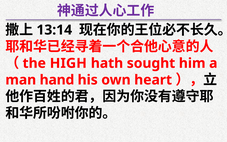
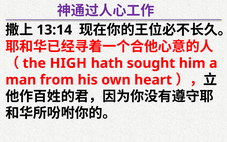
hand: hand -> from
